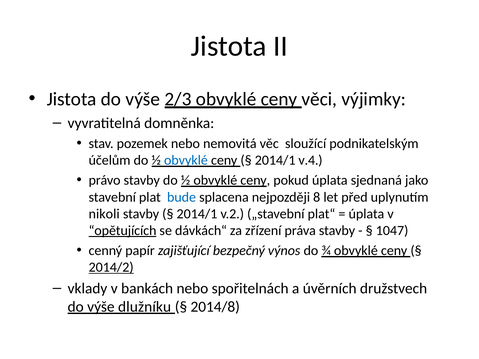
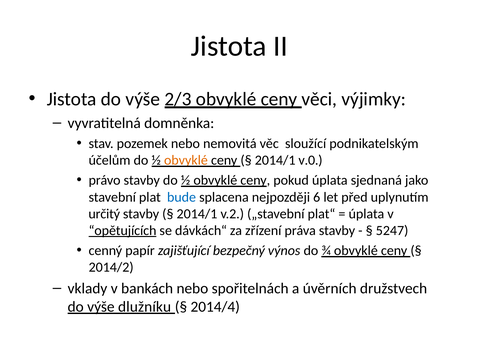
obvyklé at (186, 160) colour: blue -> orange
v.4: v.4 -> v.0
8: 8 -> 6
nikoli: nikoli -> určitý
1047: 1047 -> 5247
2014/2 underline: present -> none
2014/8: 2014/8 -> 2014/4
